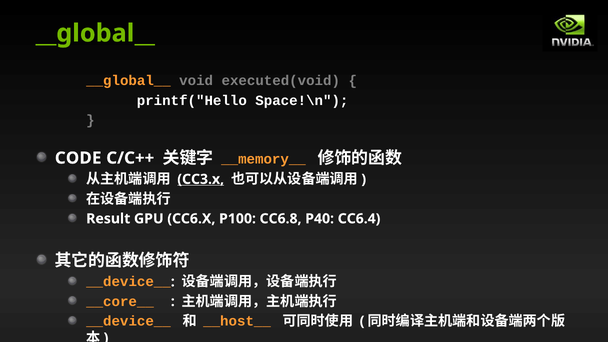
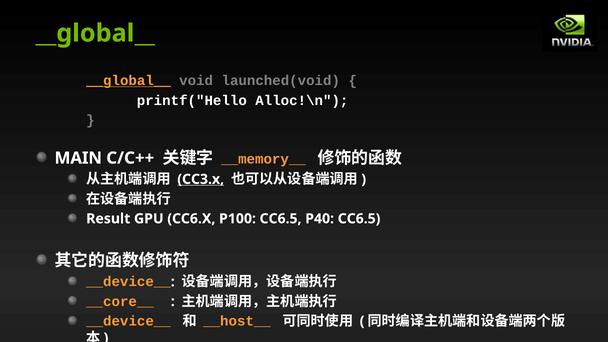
__global__ at (128, 81) underline: none -> present
executed(void: executed(void -> launched(void
Space!\n: Space!\n -> Alloc!\n
CODE: CODE -> MAIN
P100 CC6.8: CC6.8 -> CC6.5
P40 CC6.4: CC6.4 -> CC6.5
